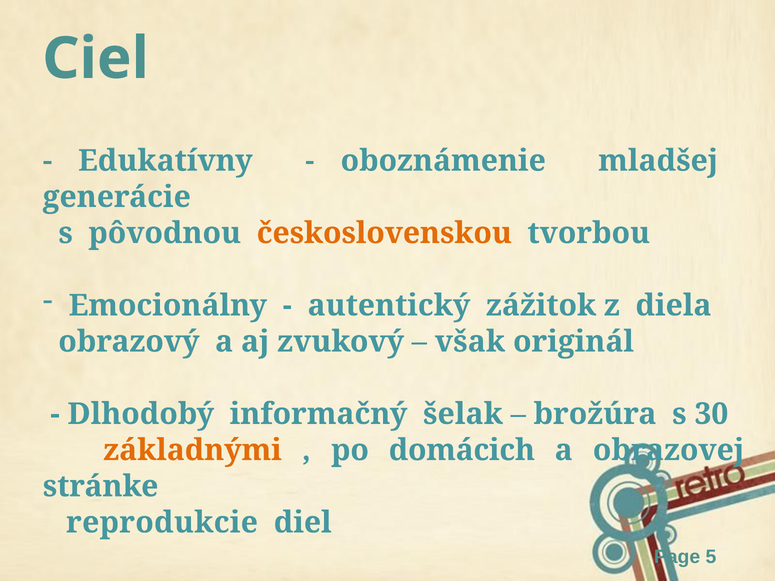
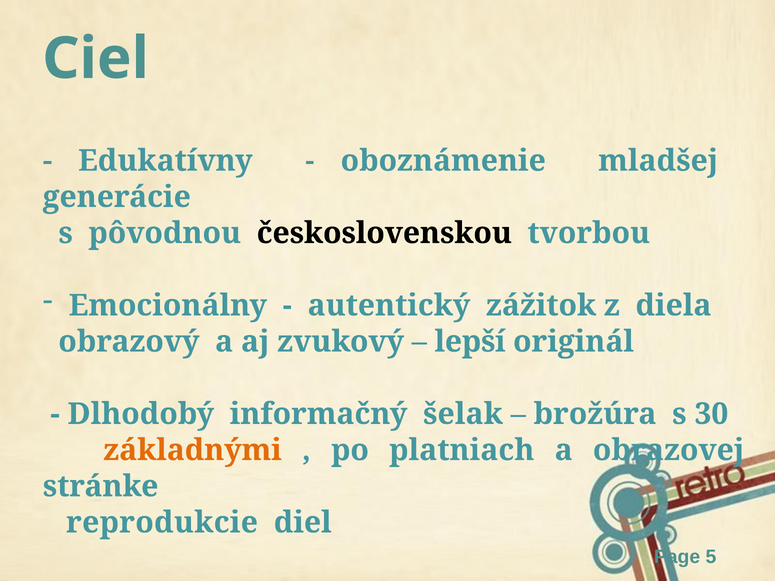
československou colour: orange -> black
však: však -> lepší
domácich: domácich -> platniach
